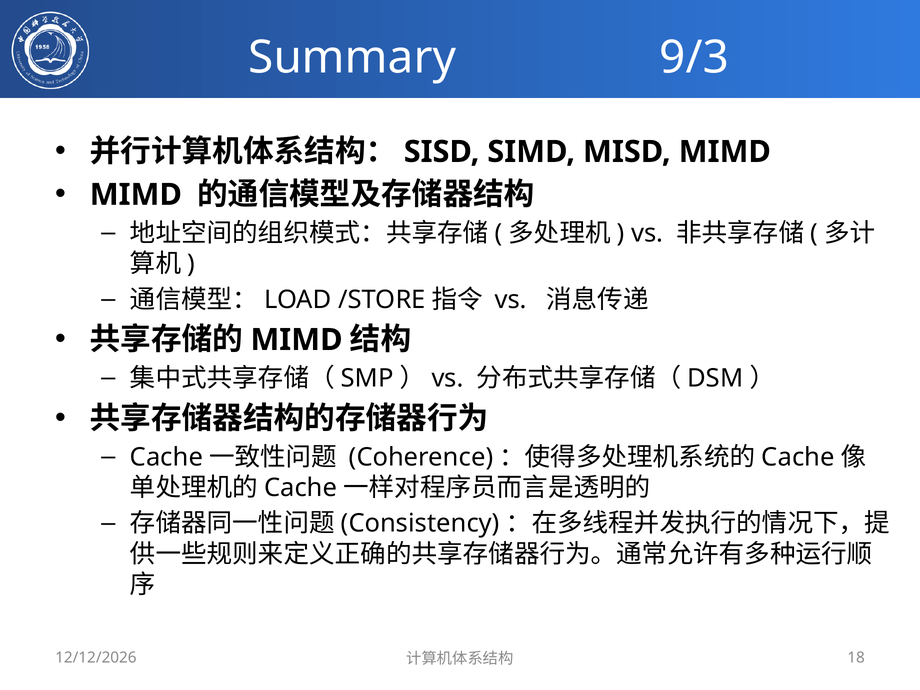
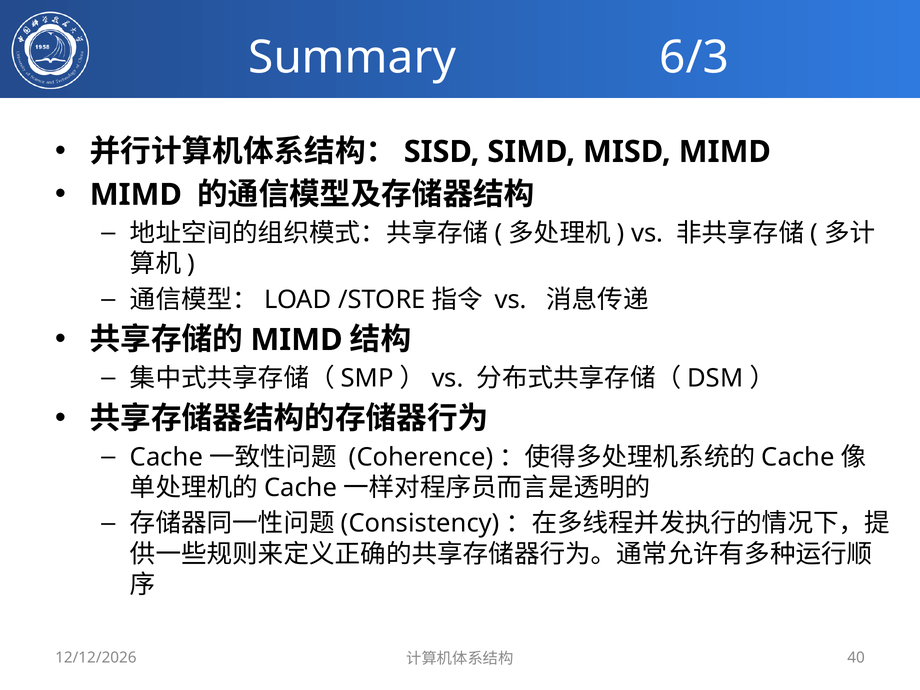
9/3: 9/3 -> 6/3
18: 18 -> 40
